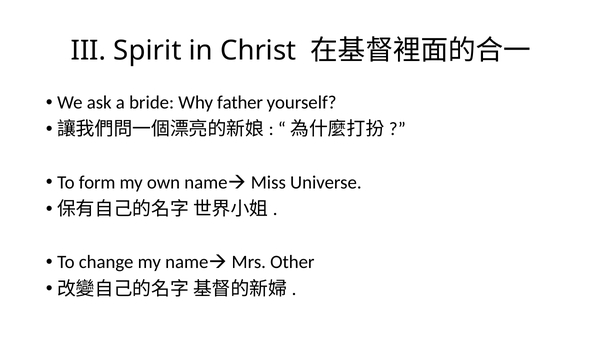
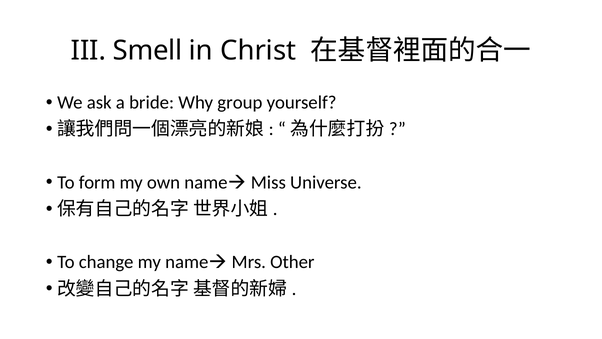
Spirit: Spirit -> Smell
father: father -> group
